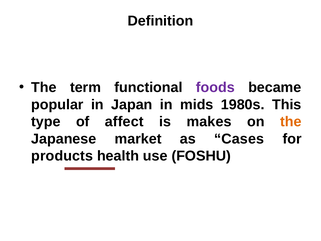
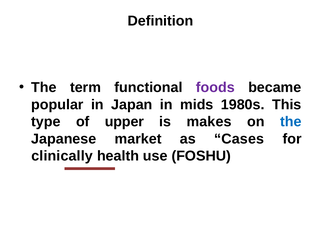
affect: affect -> upper
the at (291, 122) colour: orange -> blue
products: products -> clinically
